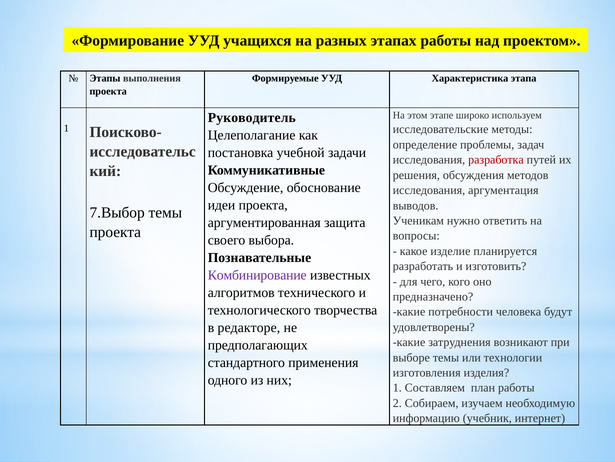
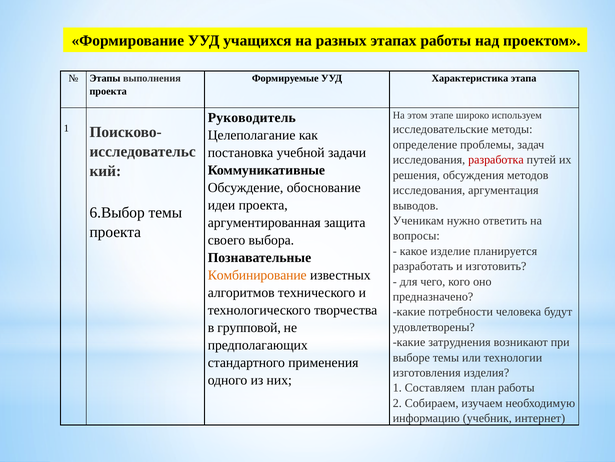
7.Выбор: 7.Выбор -> 6.Выбор
Комбинирование colour: purple -> orange
редакторе: редакторе -> групповой
